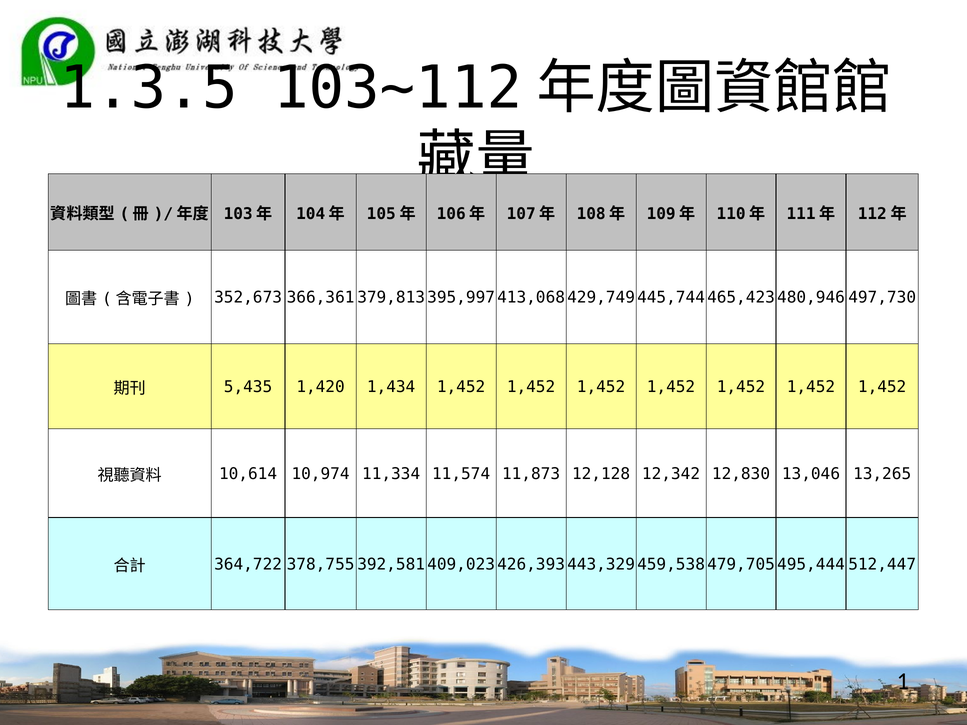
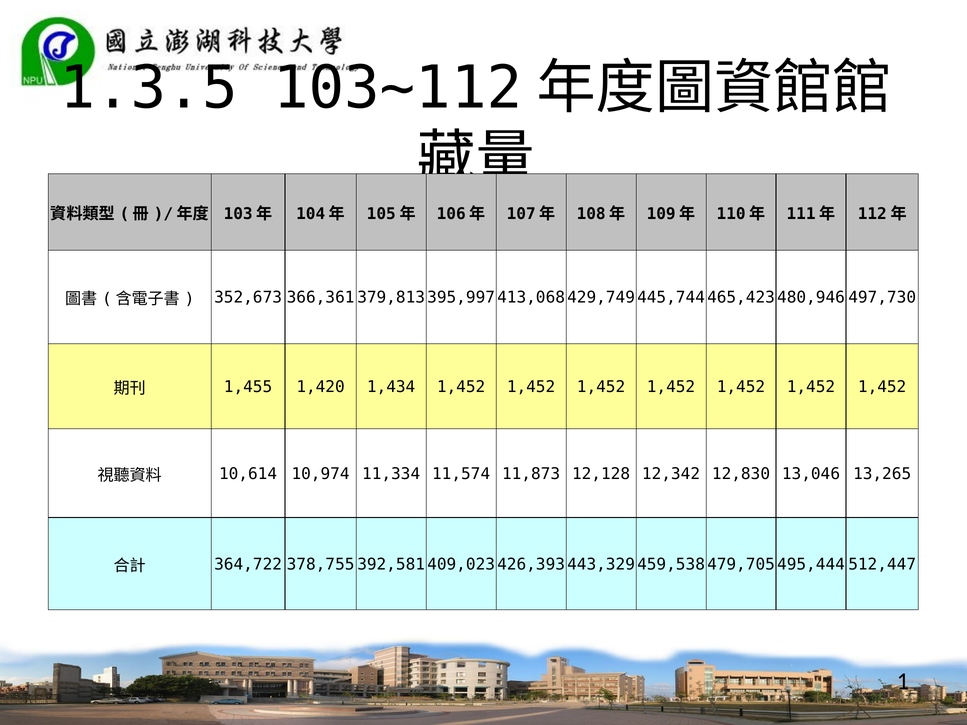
5,435: 5,435 -> 1,455
